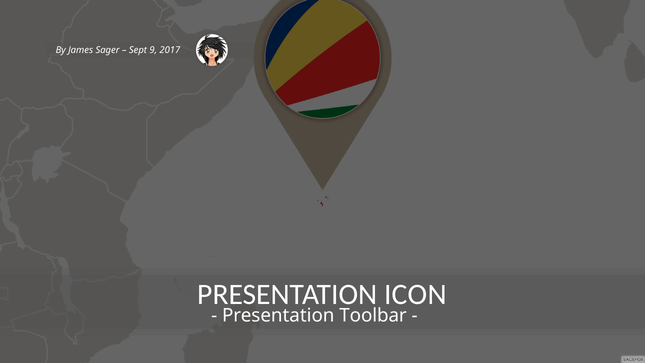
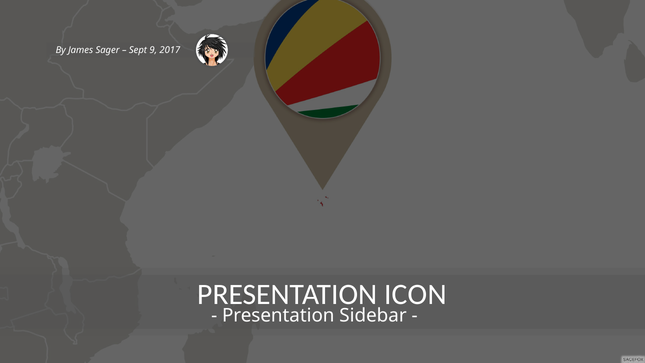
Toolbar: Toolbar -> Sidebar
